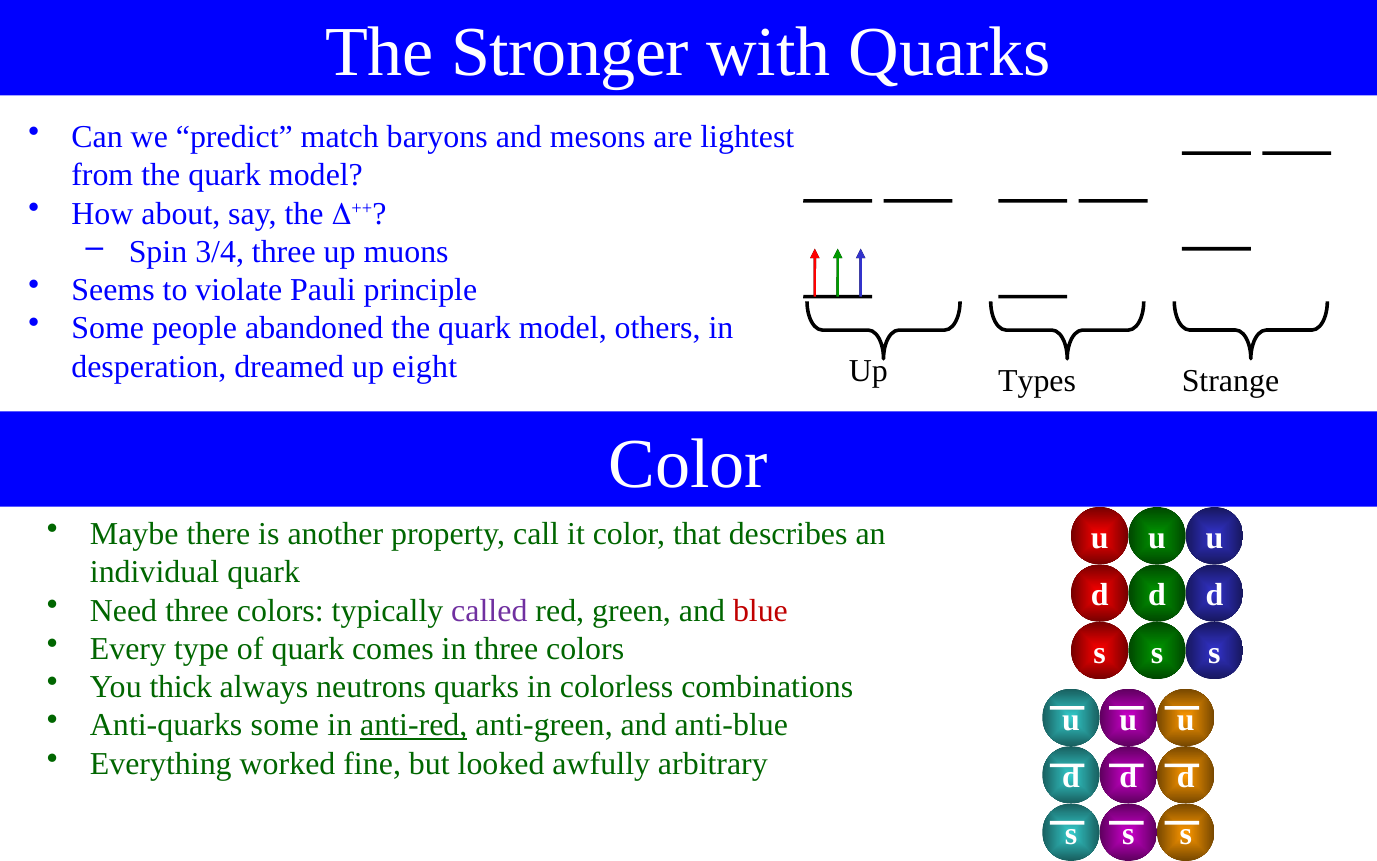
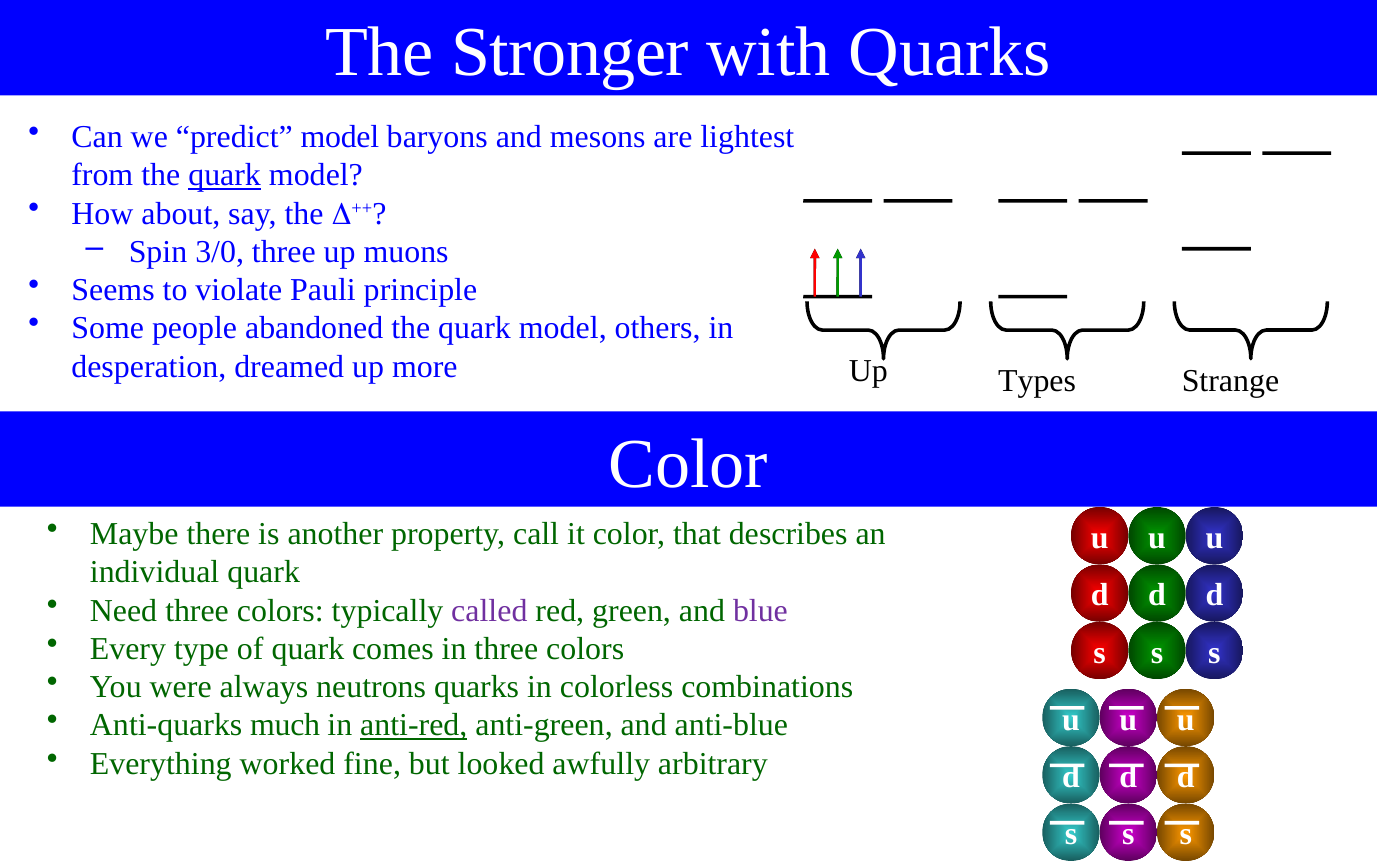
predict match: match -> model
quark at (225, 175) underline: none -> present
3/4: 3/4 -> 3/0
eight: eight -> more
blue colour: red -> purple
thick: thick -> were
Anti-quarks some: some -> much
